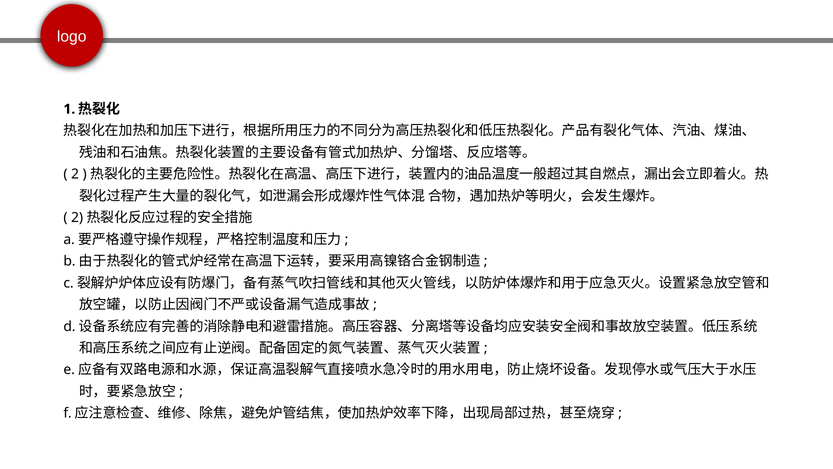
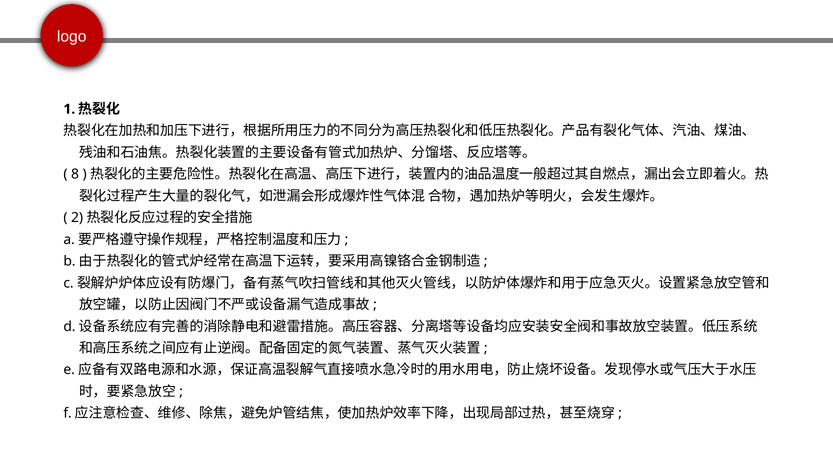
2: 2 -> 8
